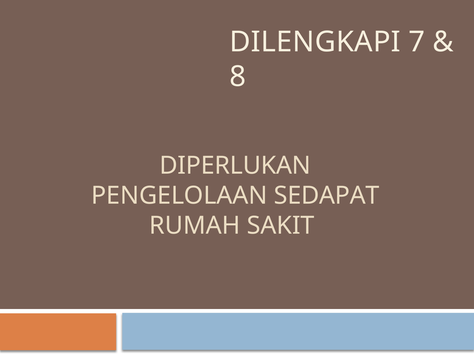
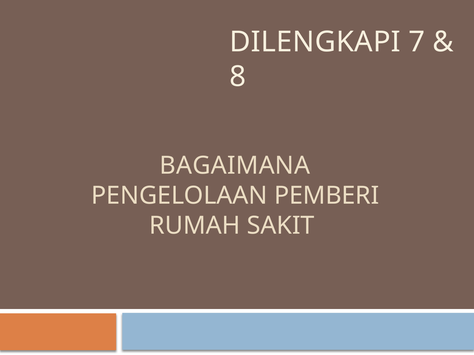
DIPERLUKAN: DIPERLUKAN -> BAGAIMANA
SEDAPAT: SEDAPAT -> PEMBERI
